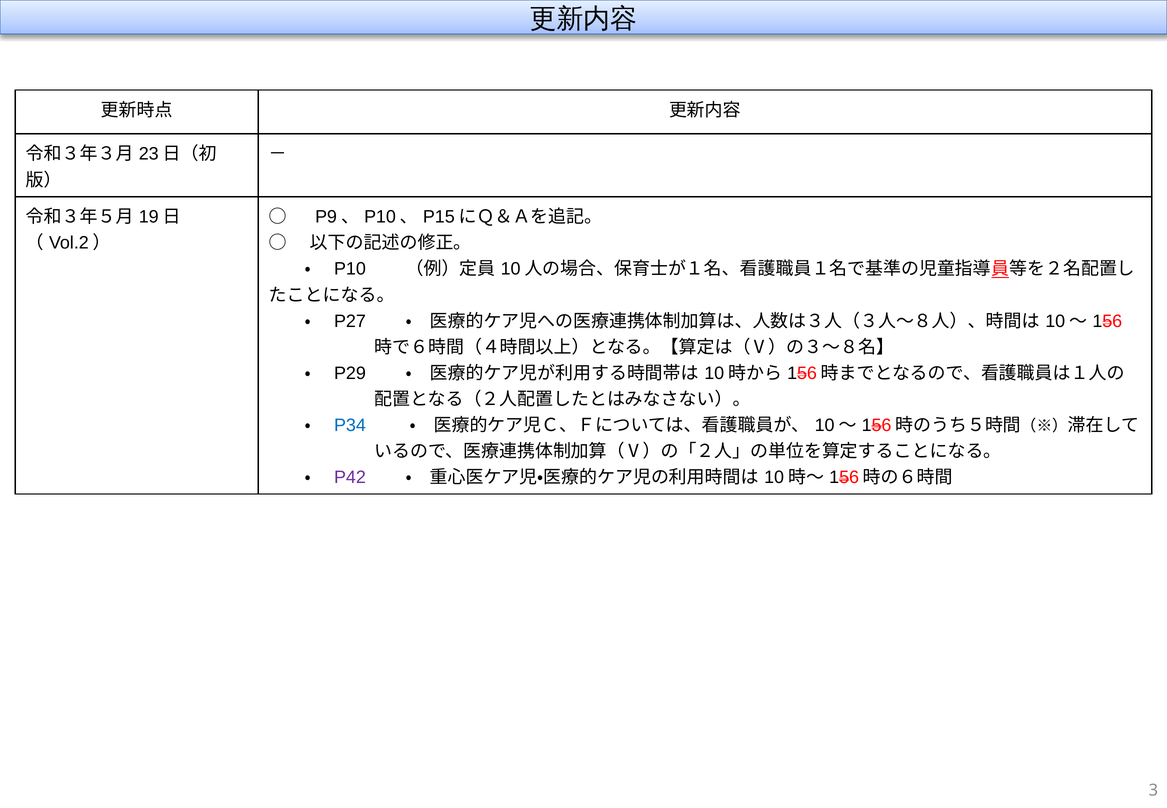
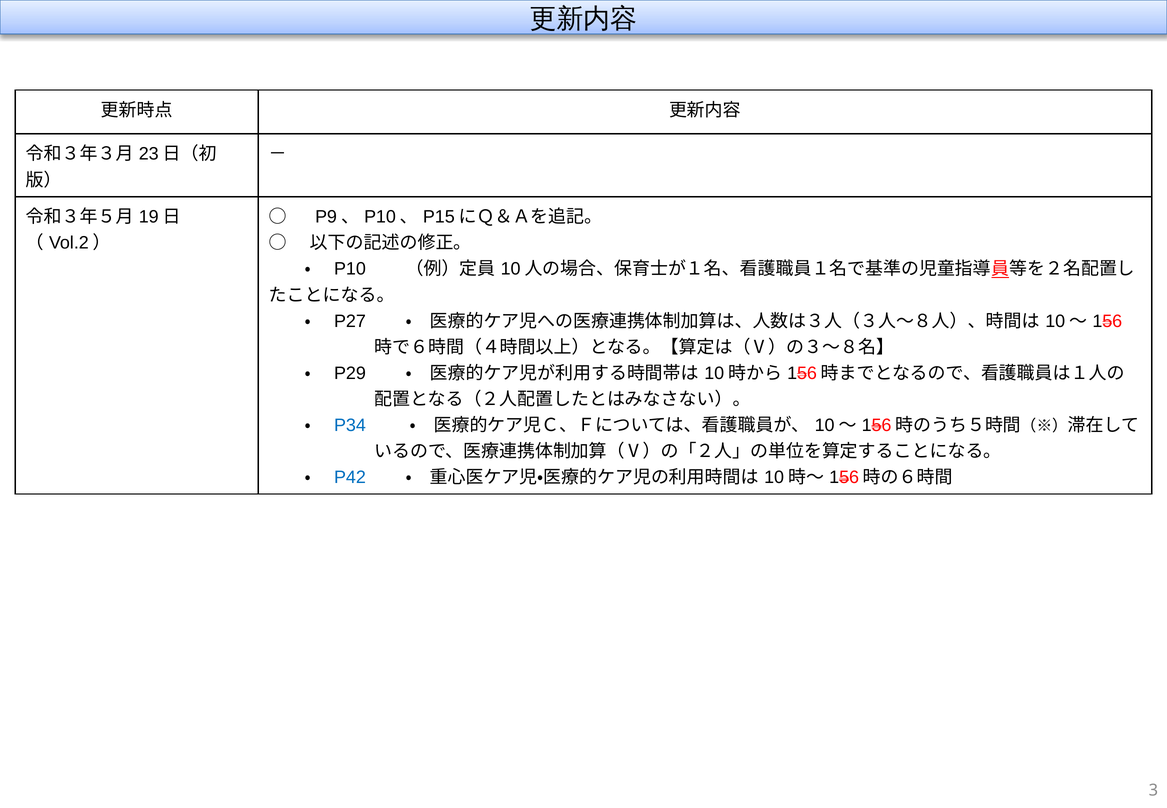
P42 colour: purple -> blue
